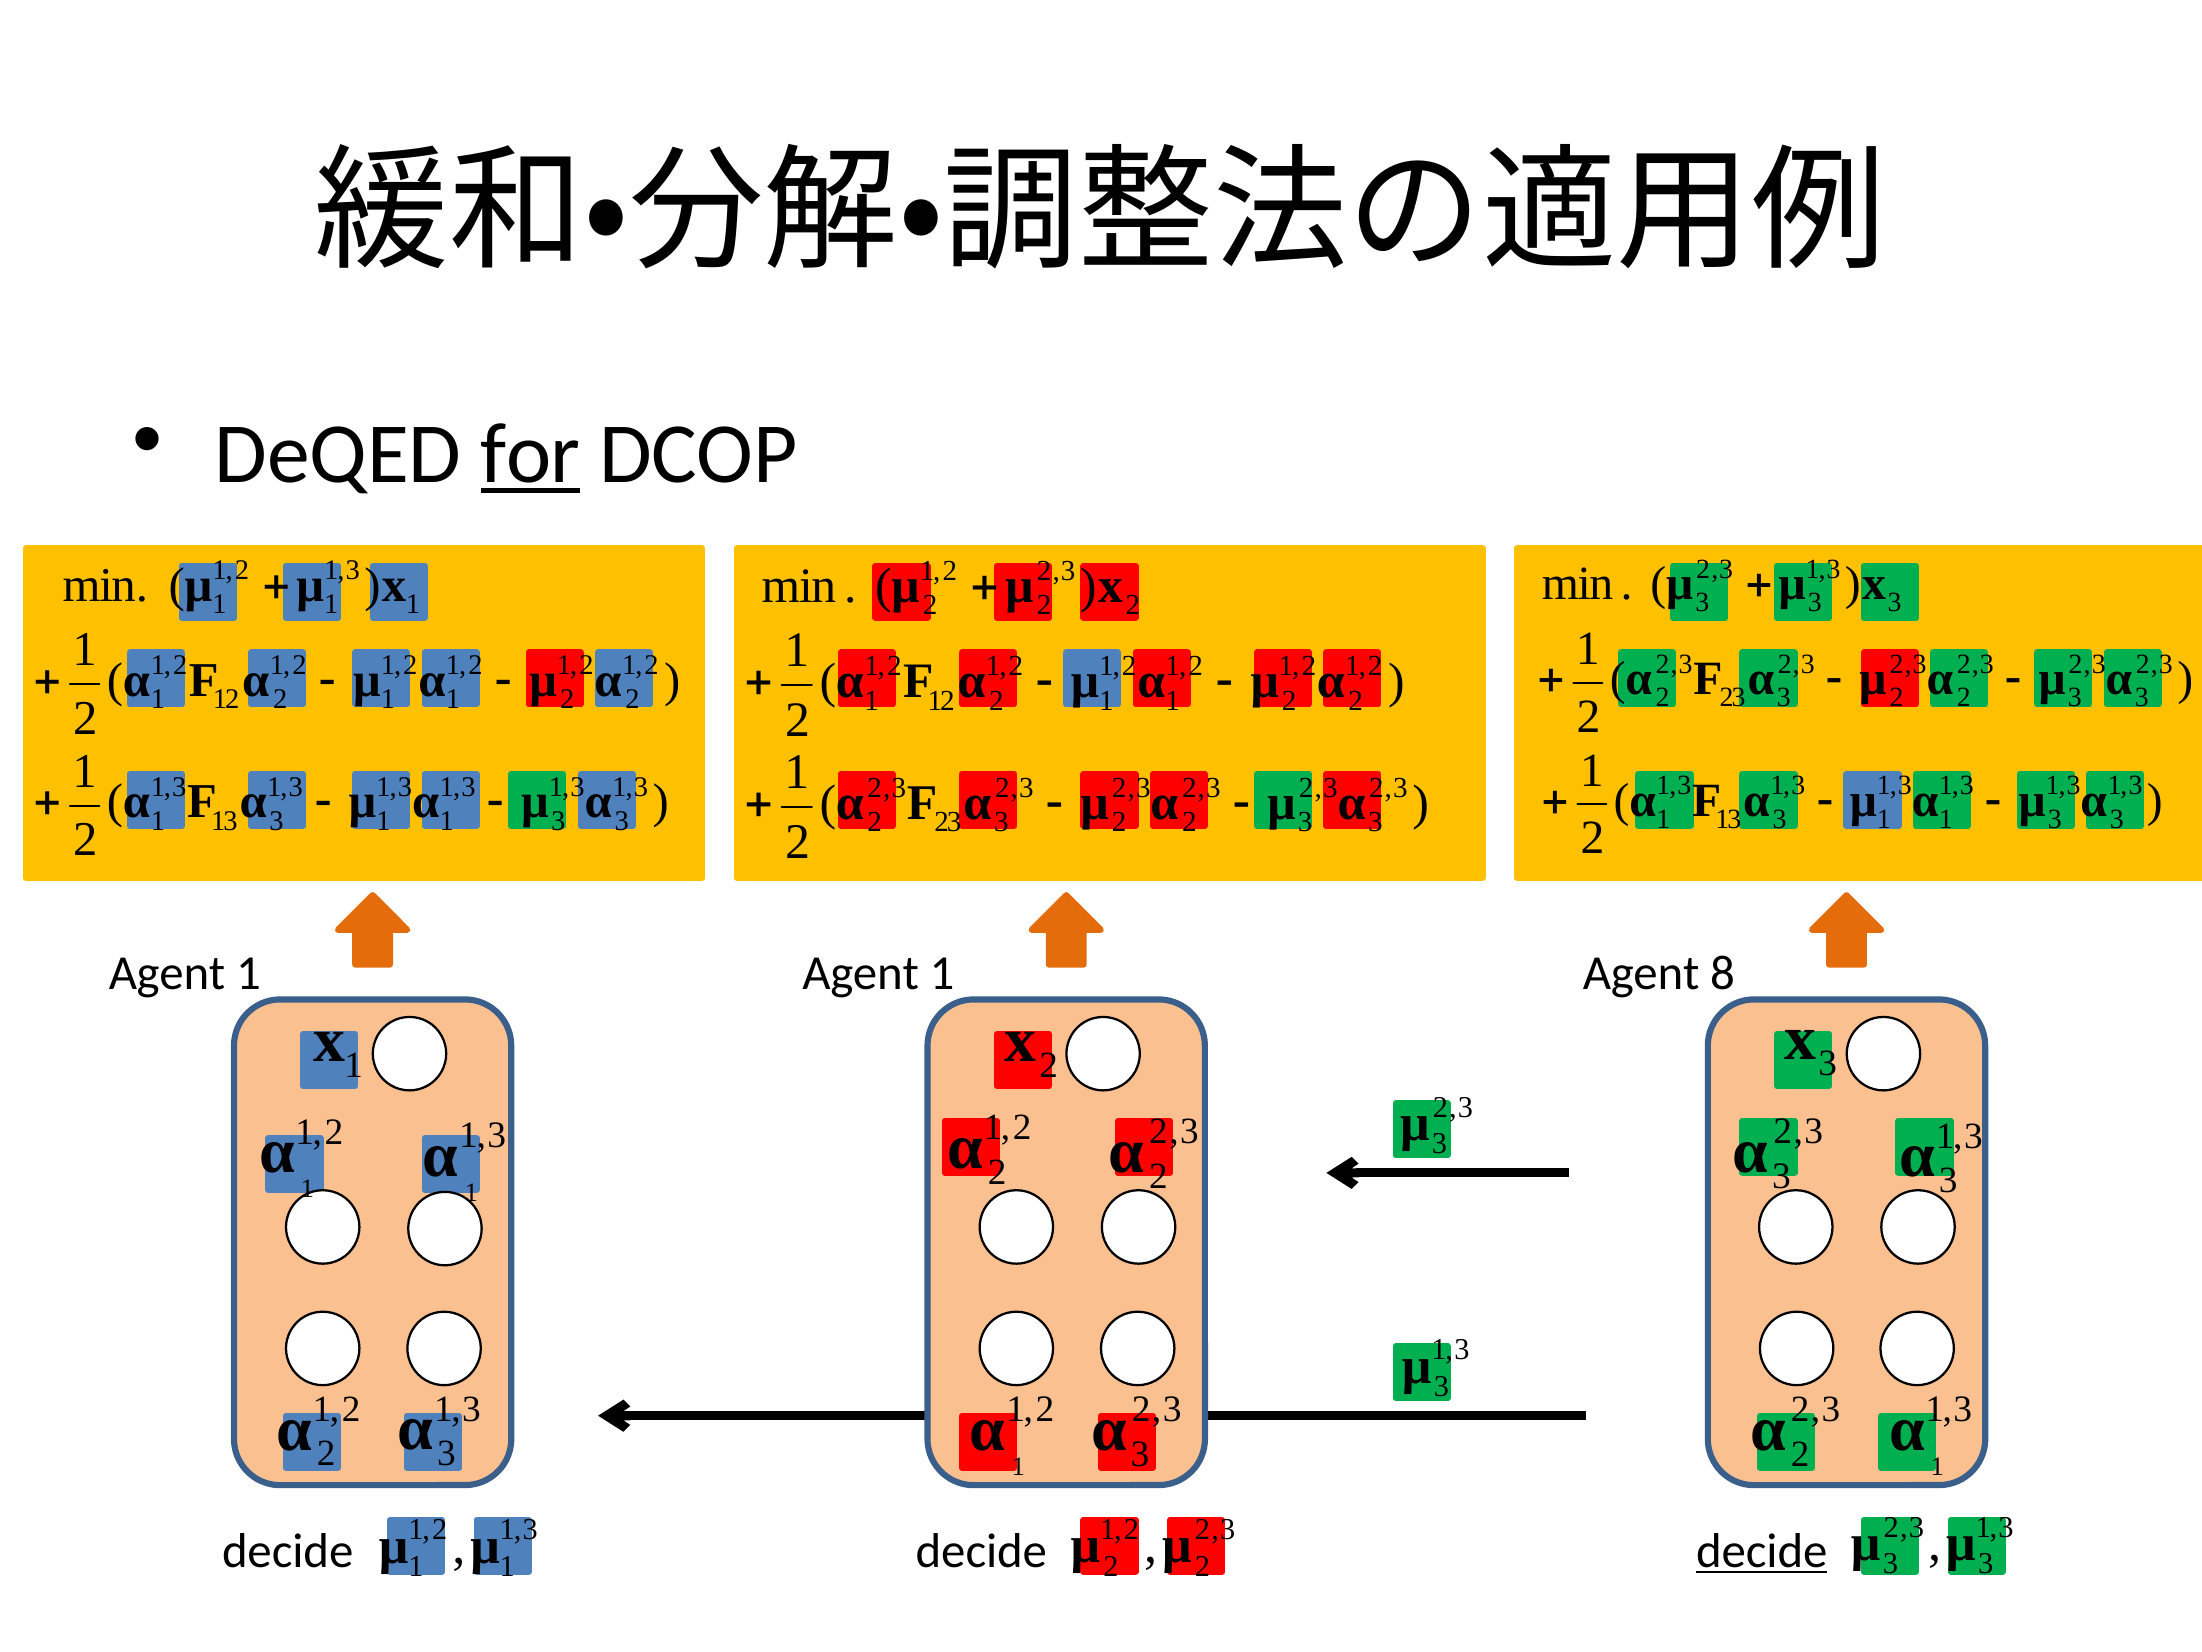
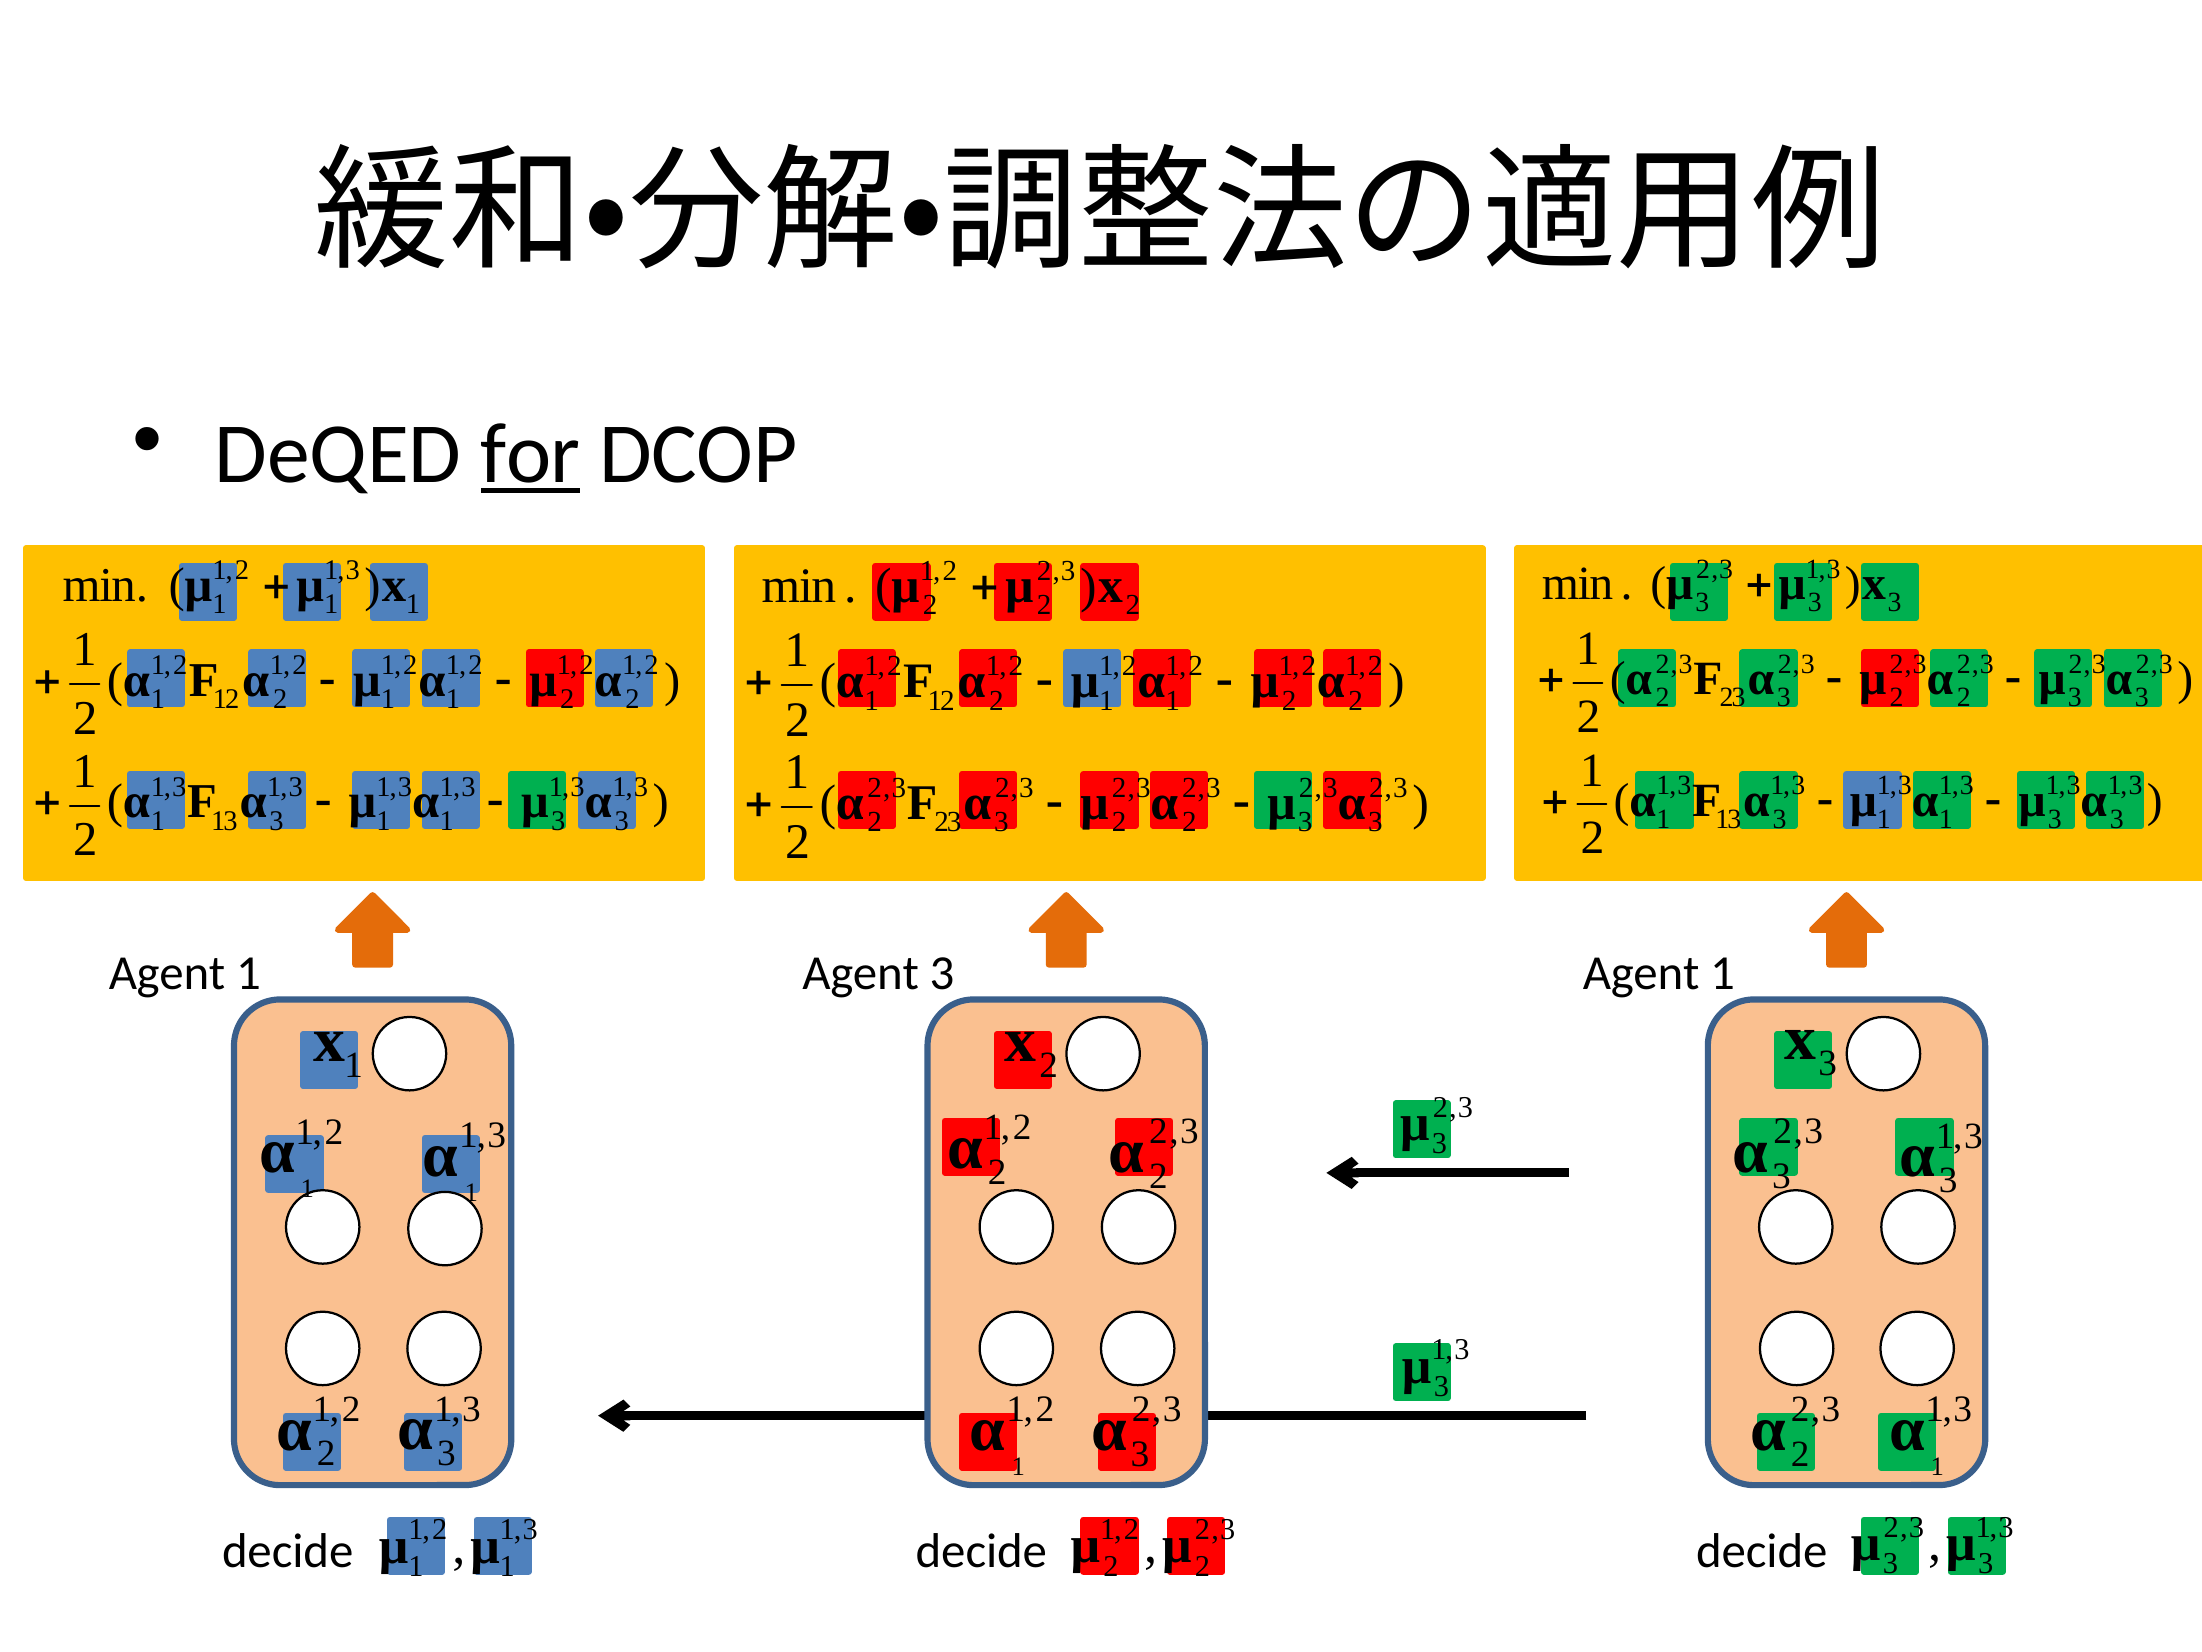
1 Agent 1: 1 -> 3
8 at (1723, 973): 8 -> 1
decide at (1762, 1550) underline: present -> none
